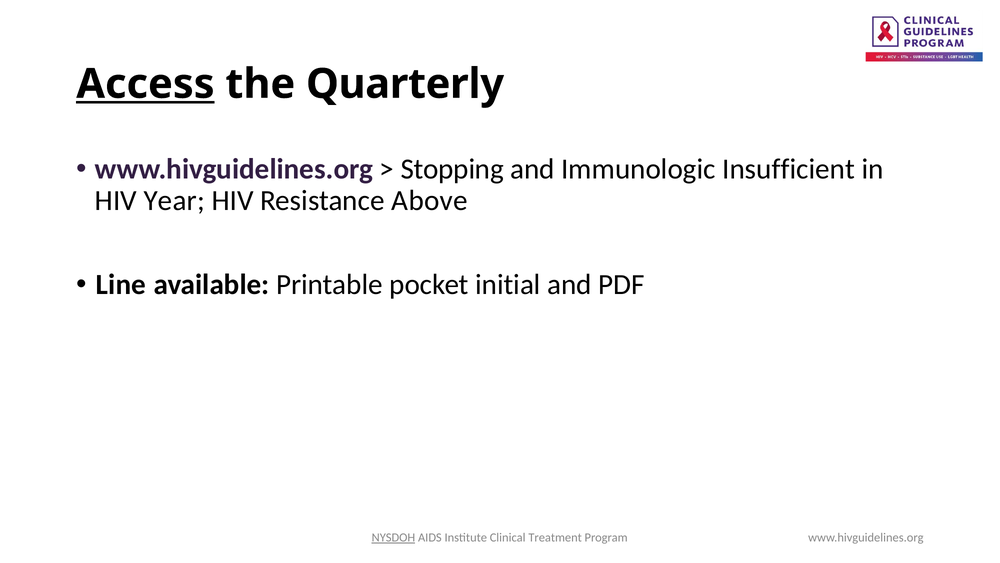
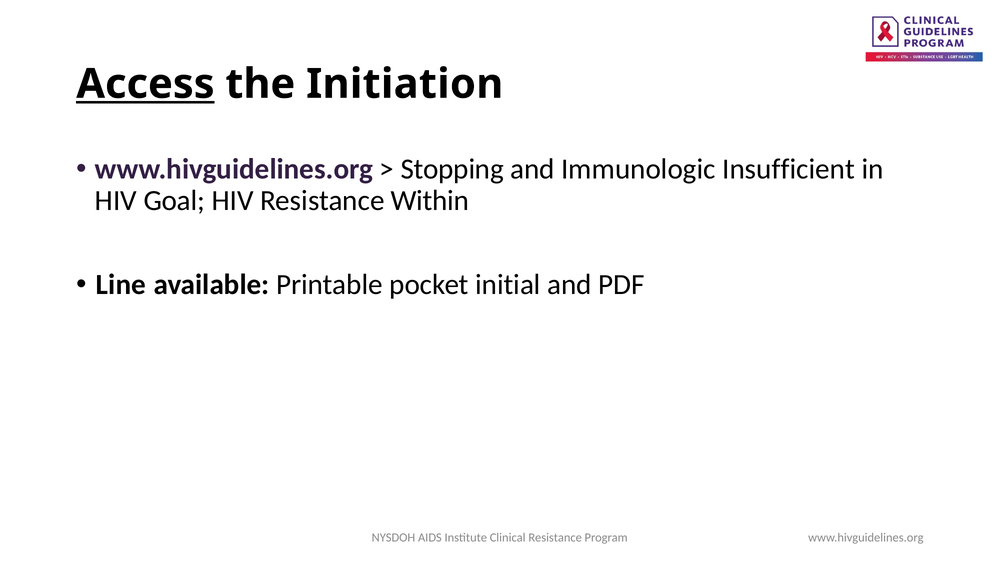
Quarterly: Quarterly -> Initiation
Year: Year -> Goal
Above: Above -> Within
NYSDOH underline: present -> none
Clinical Treatment: Treatment -> Resistance
